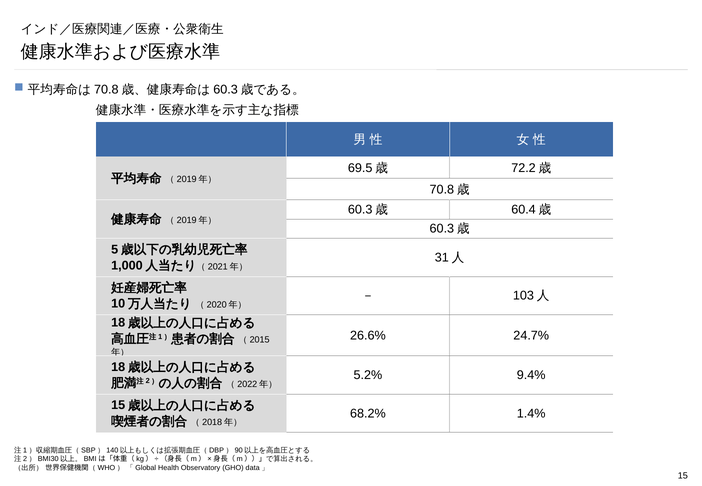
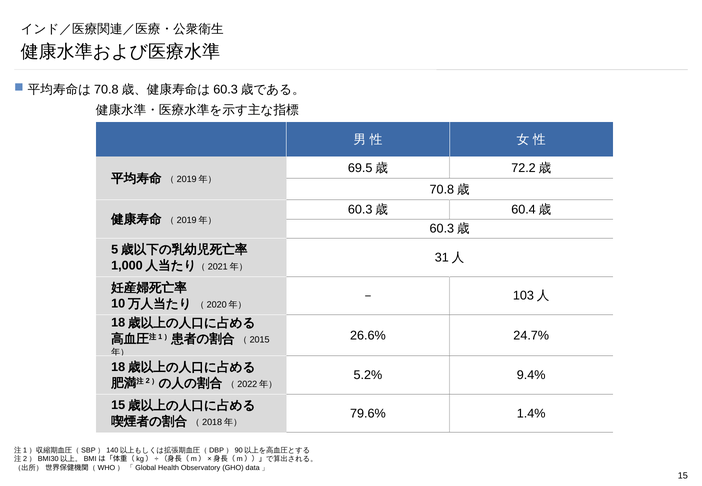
68.2%: 68.2% -> 79.6%
